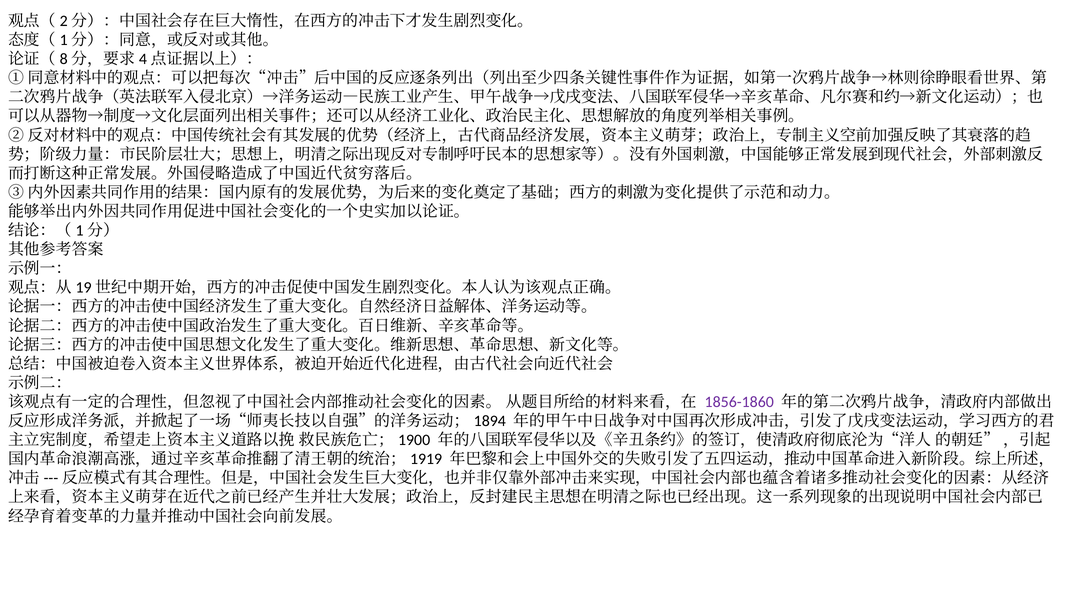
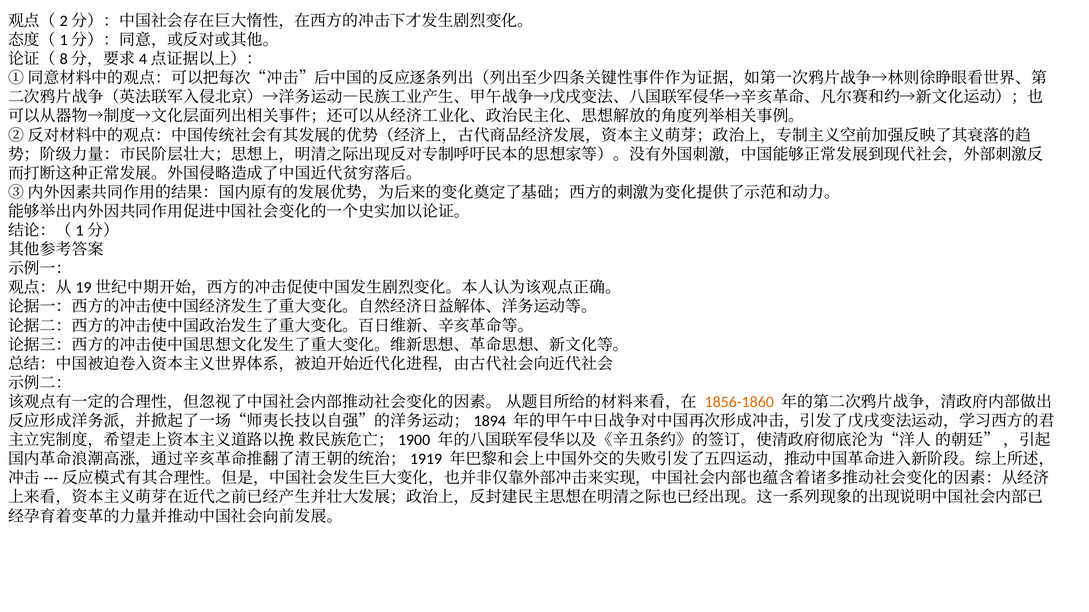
1856-1860 colour: purple -> orange
